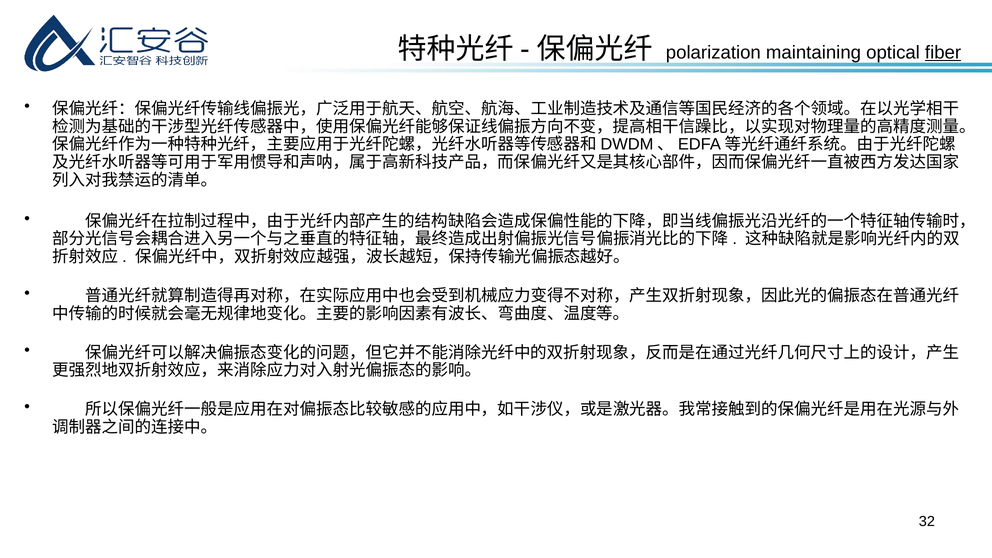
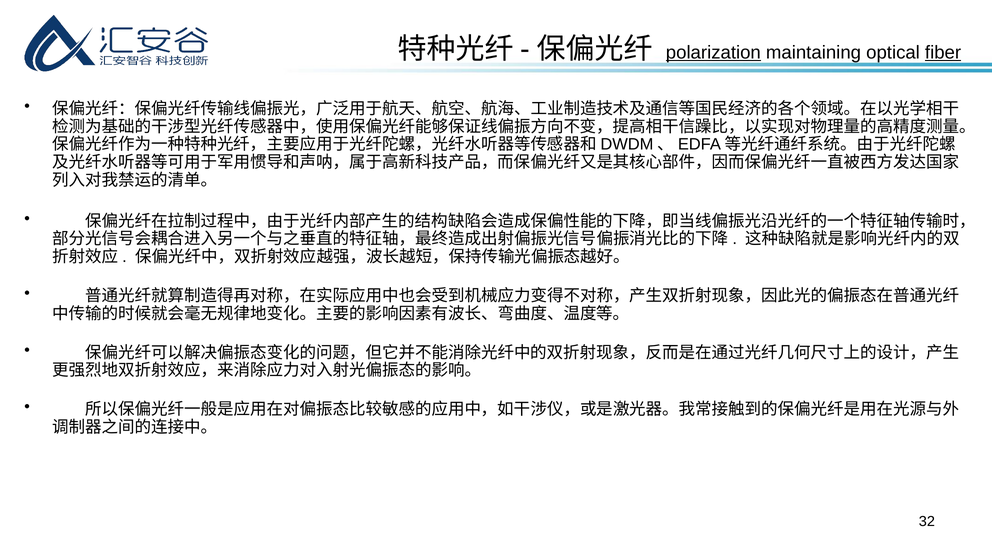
polarization underline: none -> present
